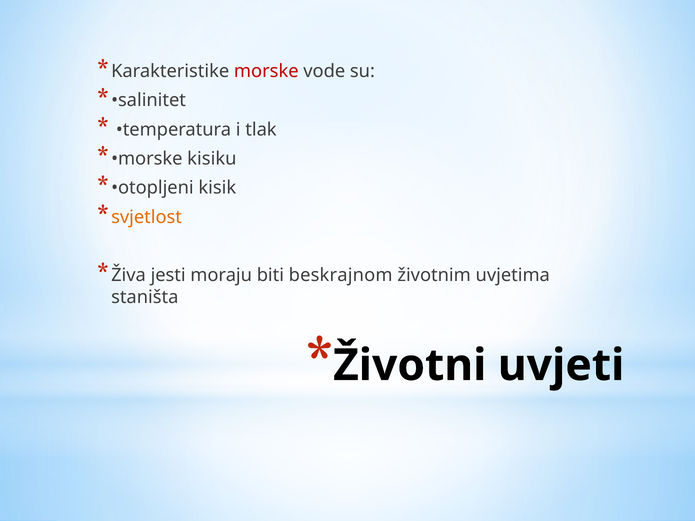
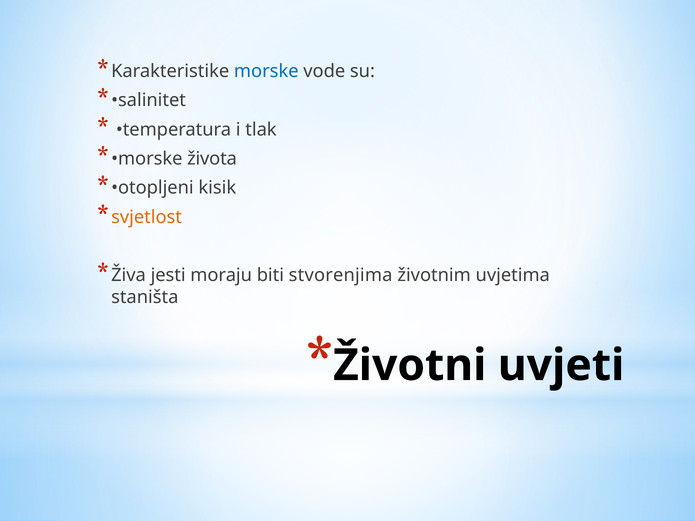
morske at (266, 71) colour: red -> blue
kisiku: kisiku -> života
beskrajnom: beskrajnom -> stvorenjima
